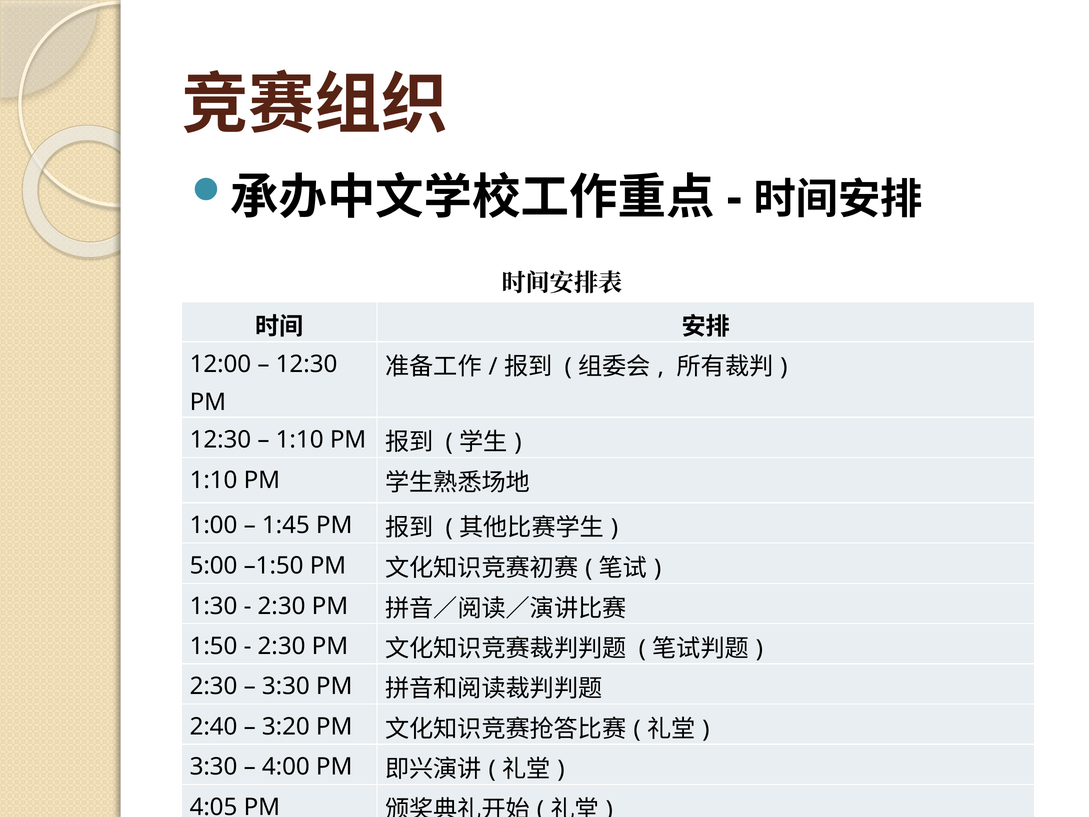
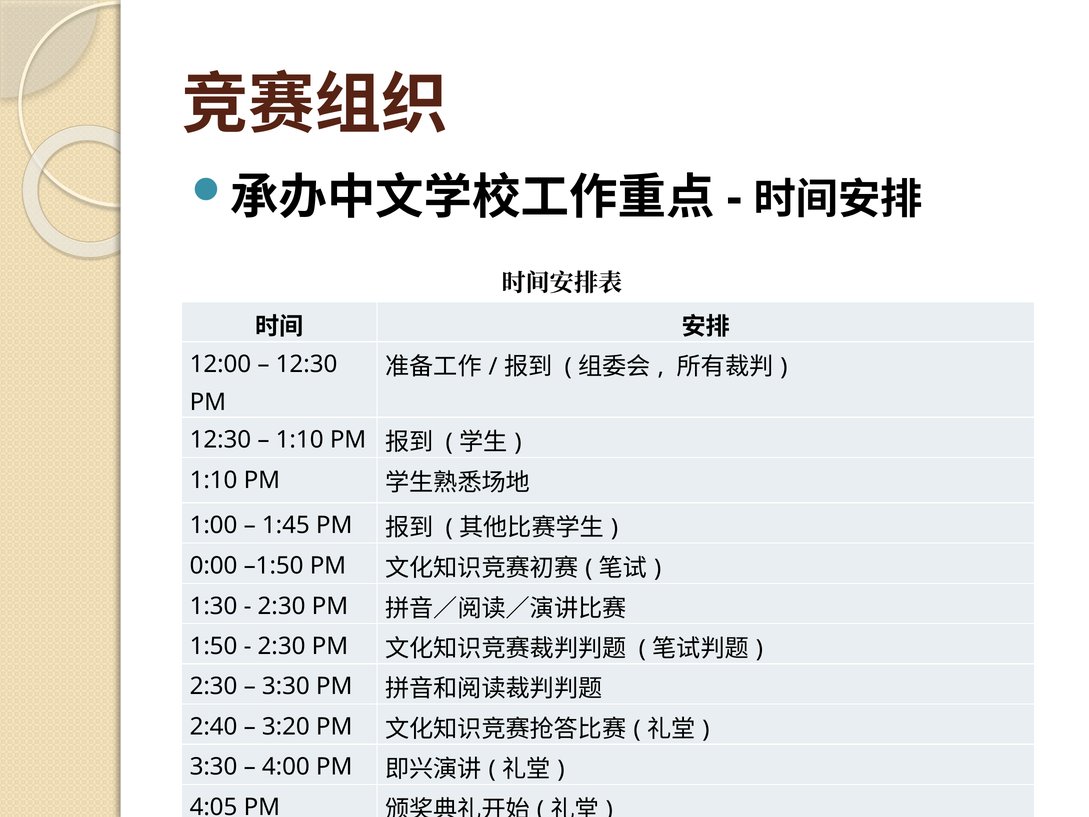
5:00: 5:00 -> 0:00
